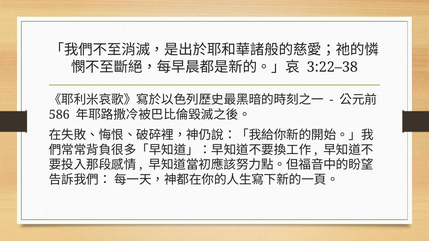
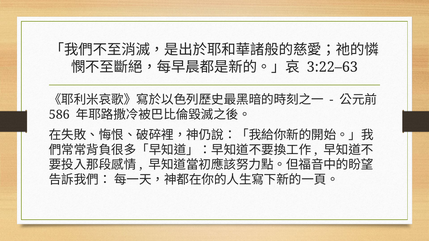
3:22–38: 3:22–38 -> 3:22–63
